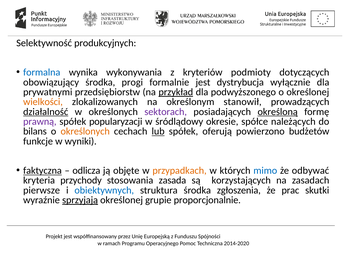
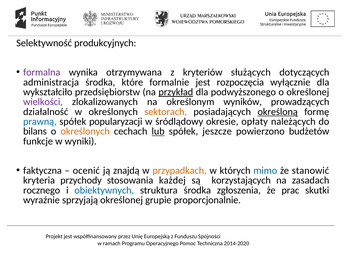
formalna colour: blue -> purple
wykonywania: wykonywania -> otrzymywana
podmioty: podmioty -> służących
obowiązujący: obowiązujący -> administracja
progi: progi -> które
dystrybucja: dystrybucja -> rozpoczęcia
prywatnymi: prywatnymi -> wykształciło
wielkości colour: orange -> purple
stanowił: stanowił -> wyników
działalność underline: present -> none
sektorach colour: purple -> orange
prawną colour: purple -> blue
spółce: spółce -> opłaty
oferują: oferują -> jeszcze
faktyczna underline: present -> none
odlicza: odlicza -> ocenić
objęte: objęte -> znajdą
odbywać: odbywać -> stanowić
zasada: zasada -> każdej
pierwsze: pierwsze -> rocznego
sprzyjają underline: present -> none
